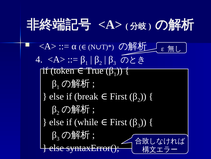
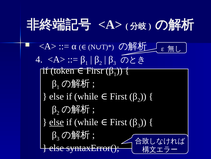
True: True -> Firsr
break at (86, 96): break -> while
else at (57, 122) underline: none -> present
